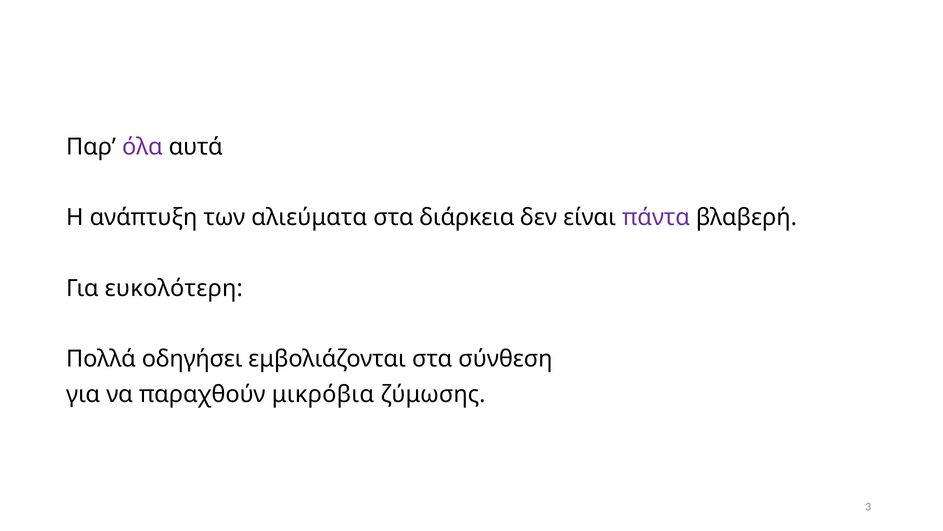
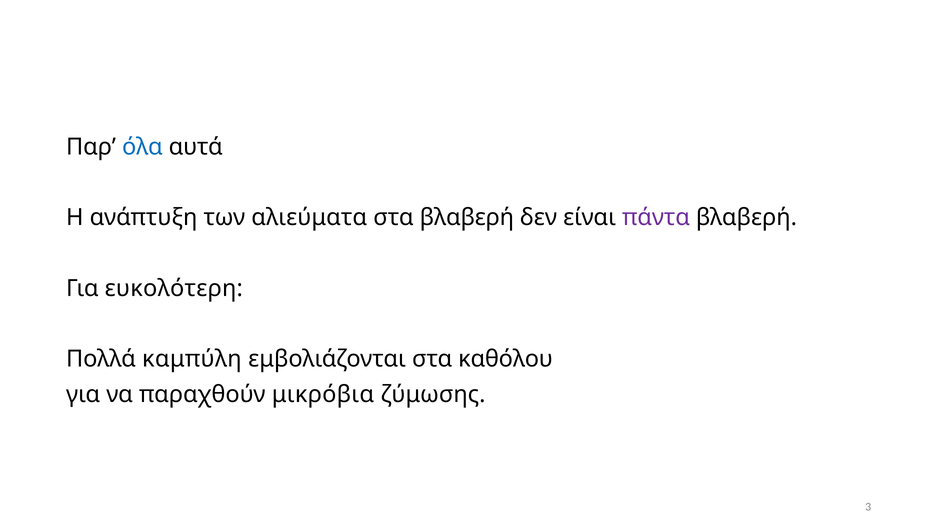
όλα colour: purple -> blue
στα διάρκεια: διάρκεια -> βλαβερή
οδηγήσει: οδηγήσει -> καμπύλη
σύνθεση: σύνθεση -> καθόλου
